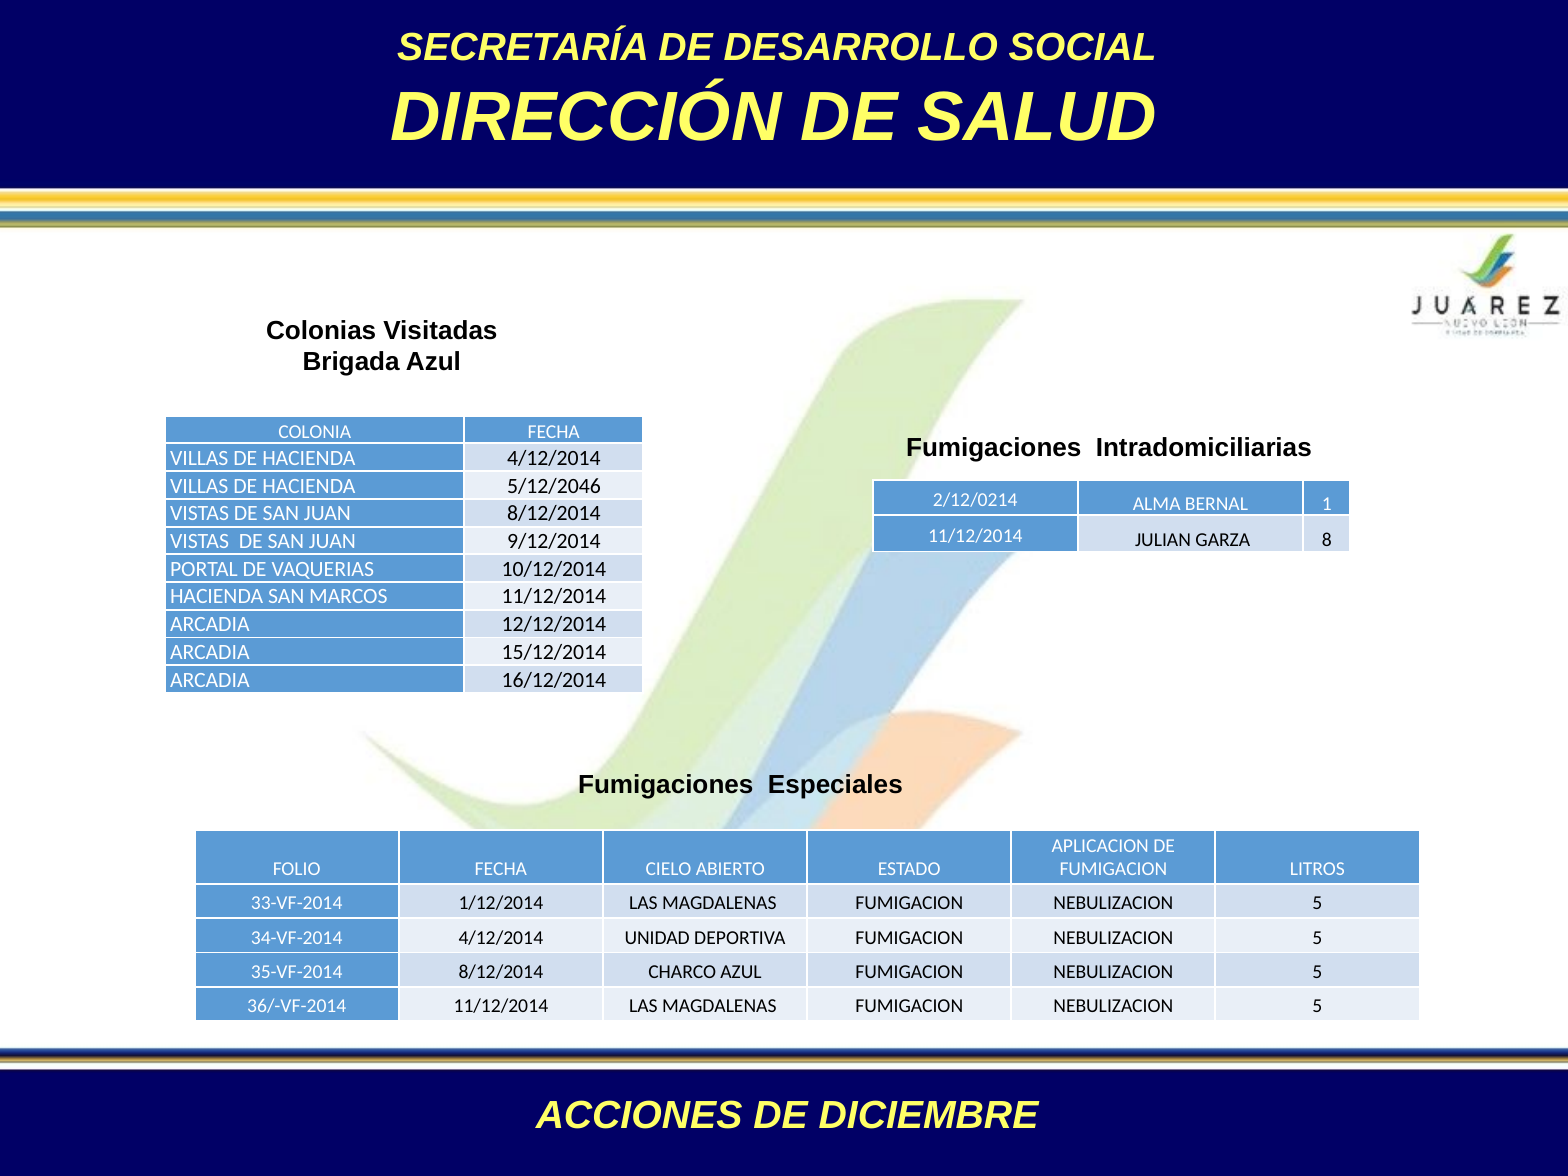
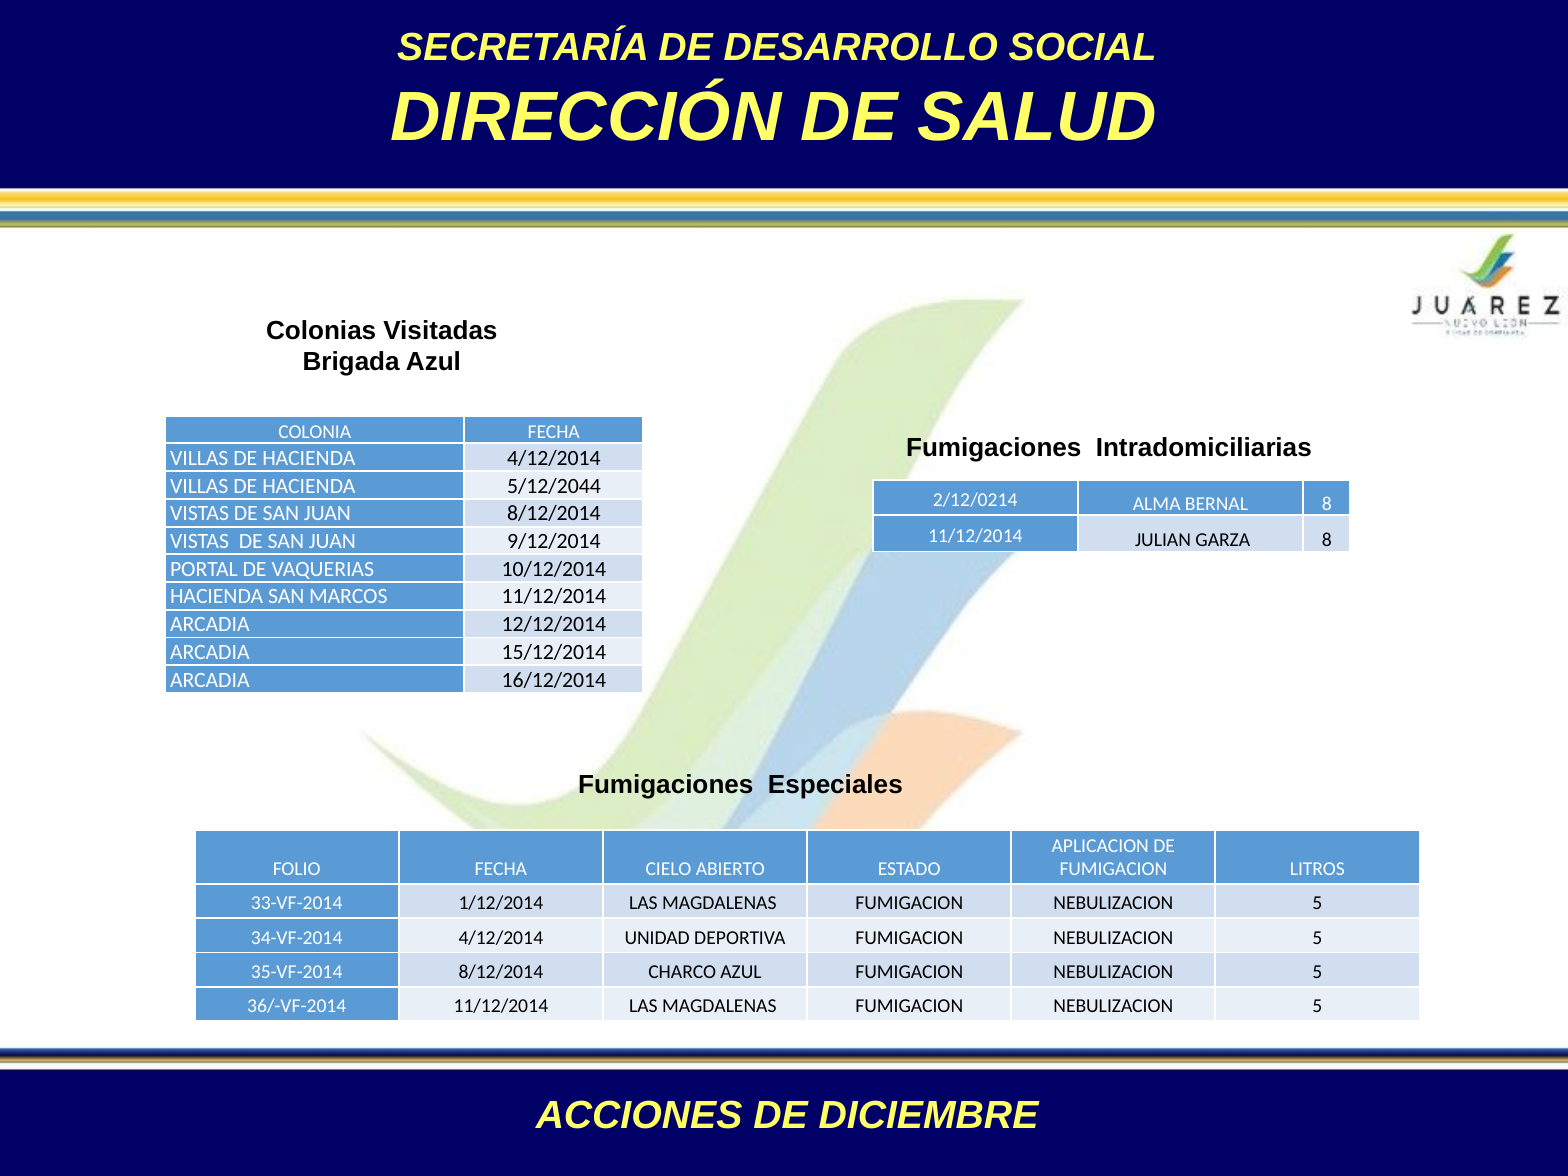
5/12/2046: 5/12/2046 -> 5/12/2044
BERNAL 1: 1 -> 8
